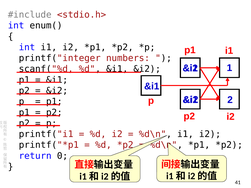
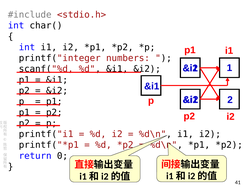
enum(: enum( -> char(
